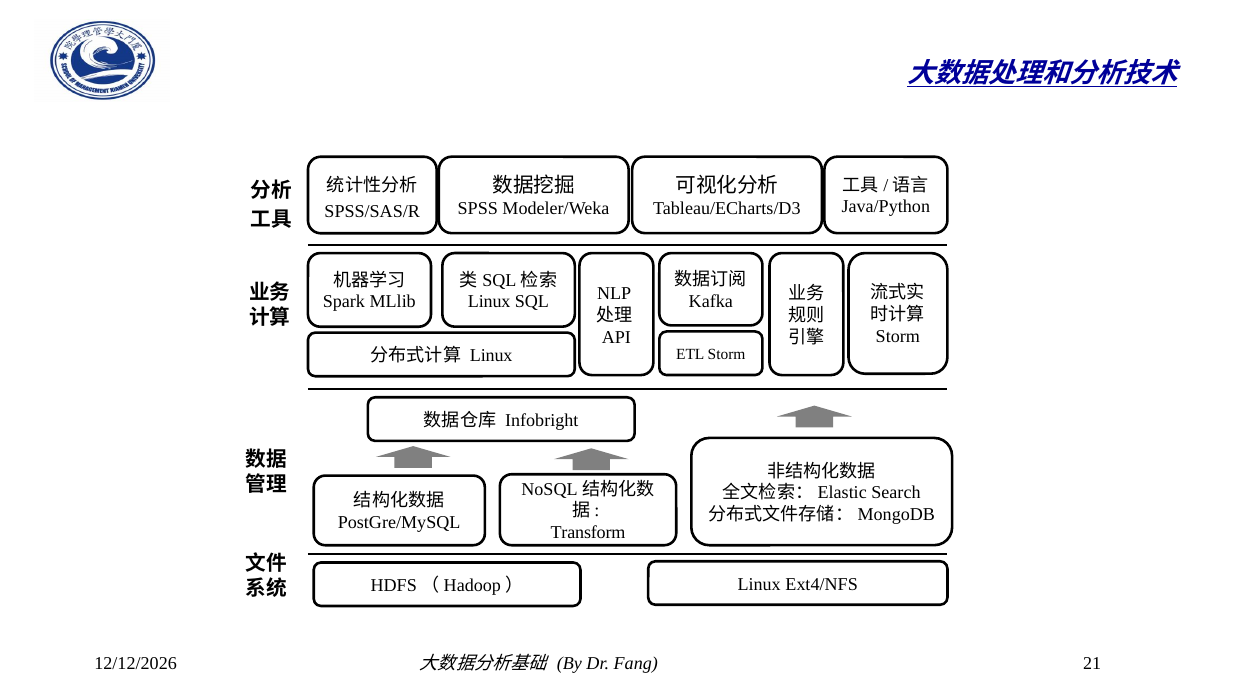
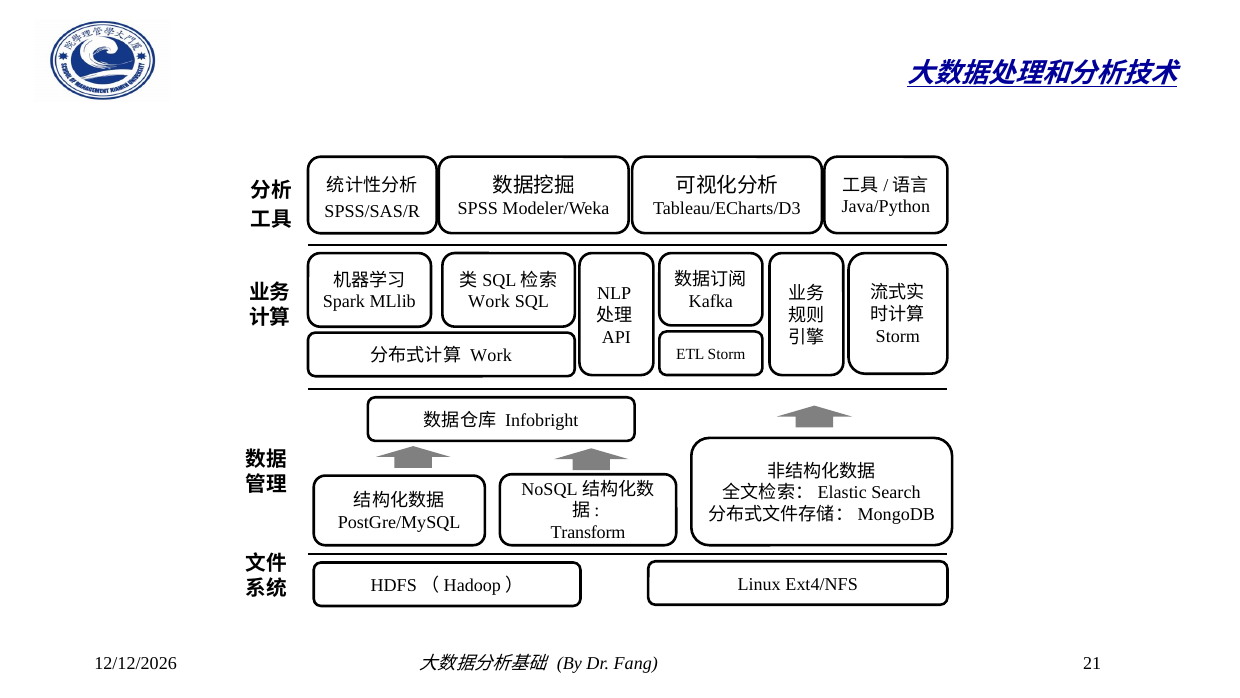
Linux at (489, 302): Linux -> Work
Linux at (491, 355): Linux -> Work
